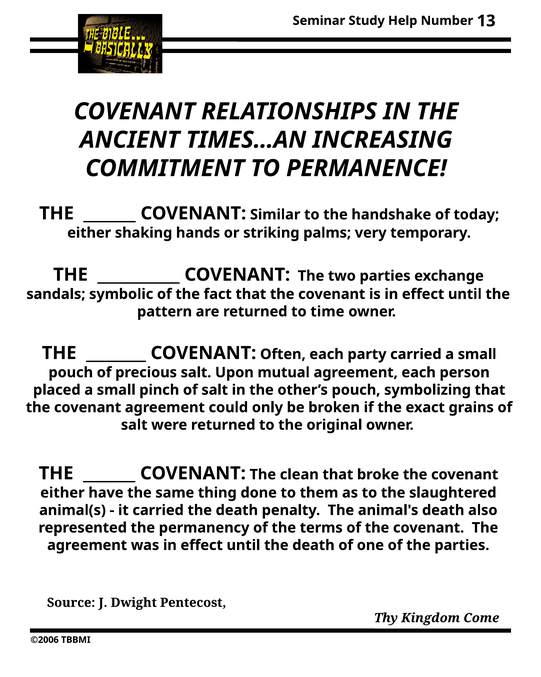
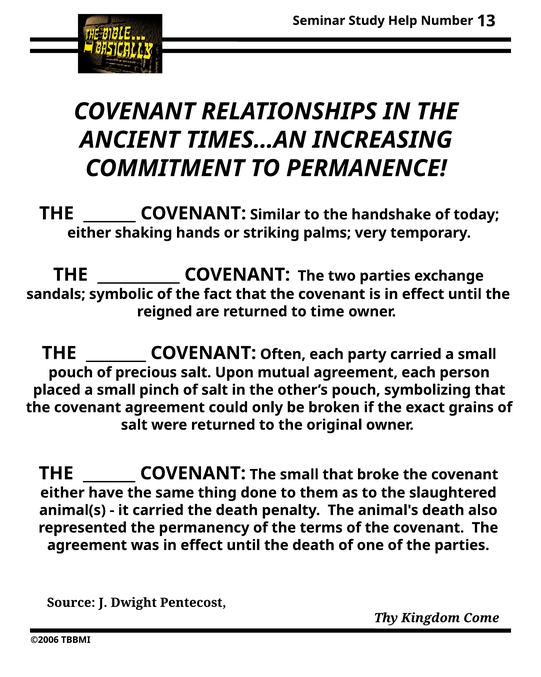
pattern: pattern -> reigned
The clean: clean -> small
